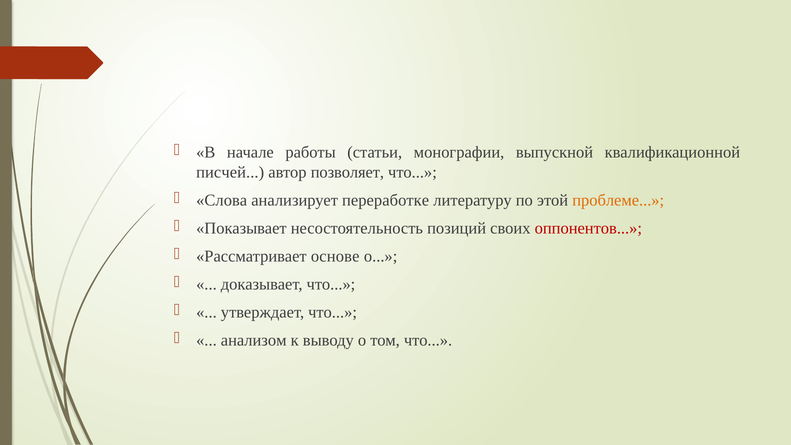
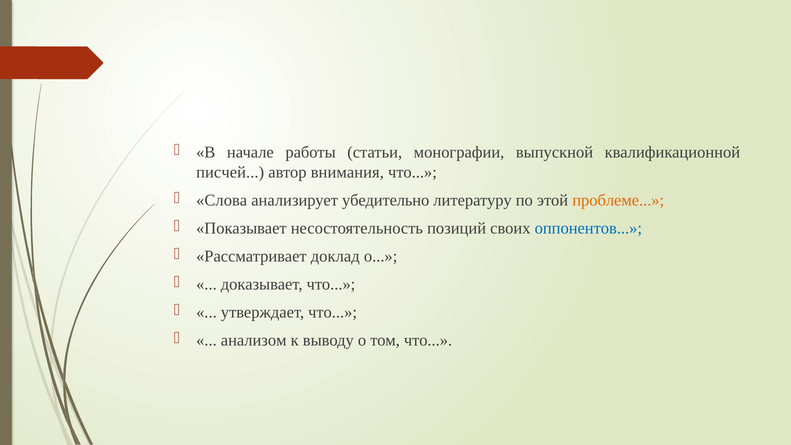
позволяет: позволяет -> внимания
переработке: переработке -> убедительно
оппонентов colour: red -> blue
основе: основе -> доклад
